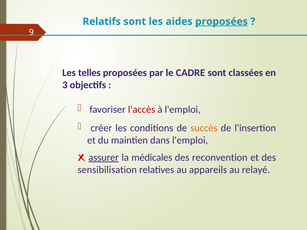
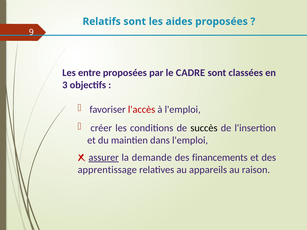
proposées at (221, 22) underline: present -> none
telles: telles -> entre
succès colour: orange -> black
médicales: médicales -> demande
reconvention: reconvention -> financements
sensibilisation: sensibilisation -> apprentissage
relayé: relayé -> raison
